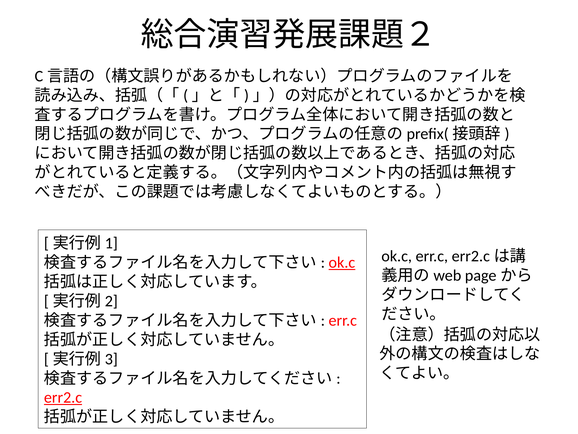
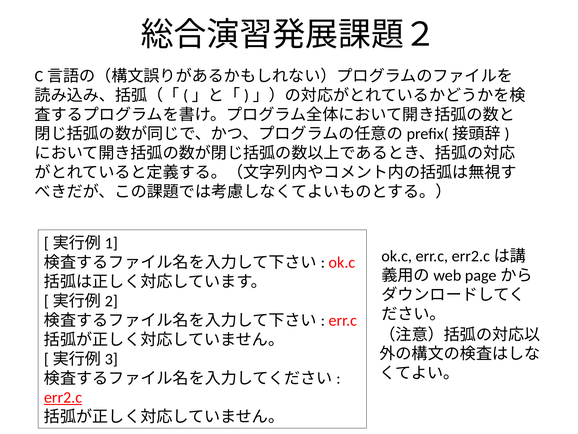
ok.c at (342, 262) underline: present -> none
